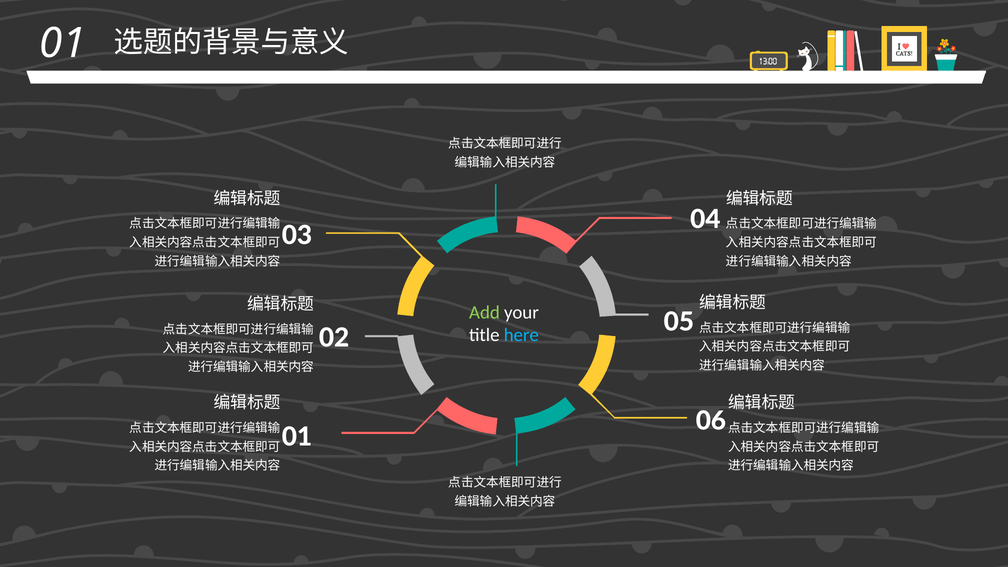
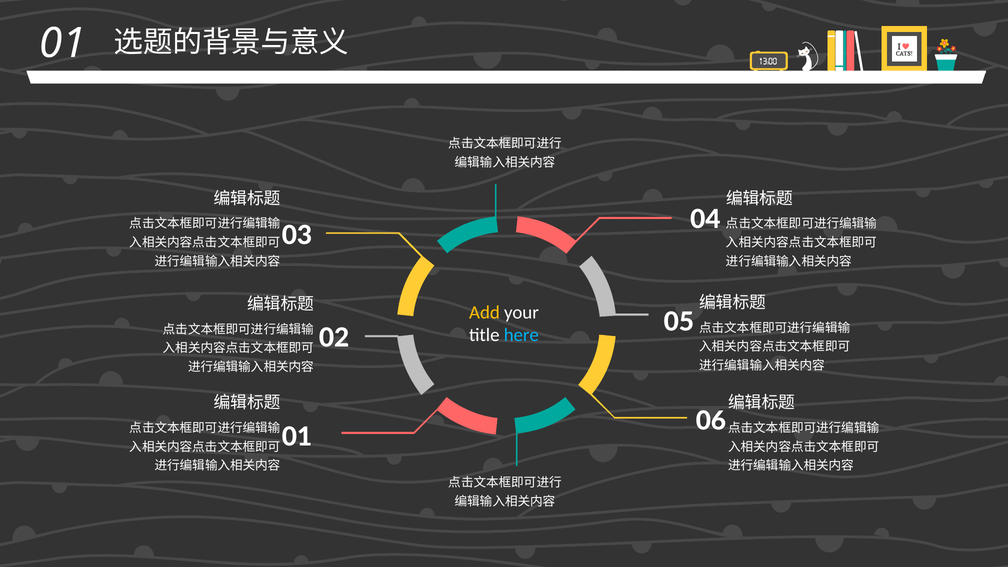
Add colour: light green -> yellow
